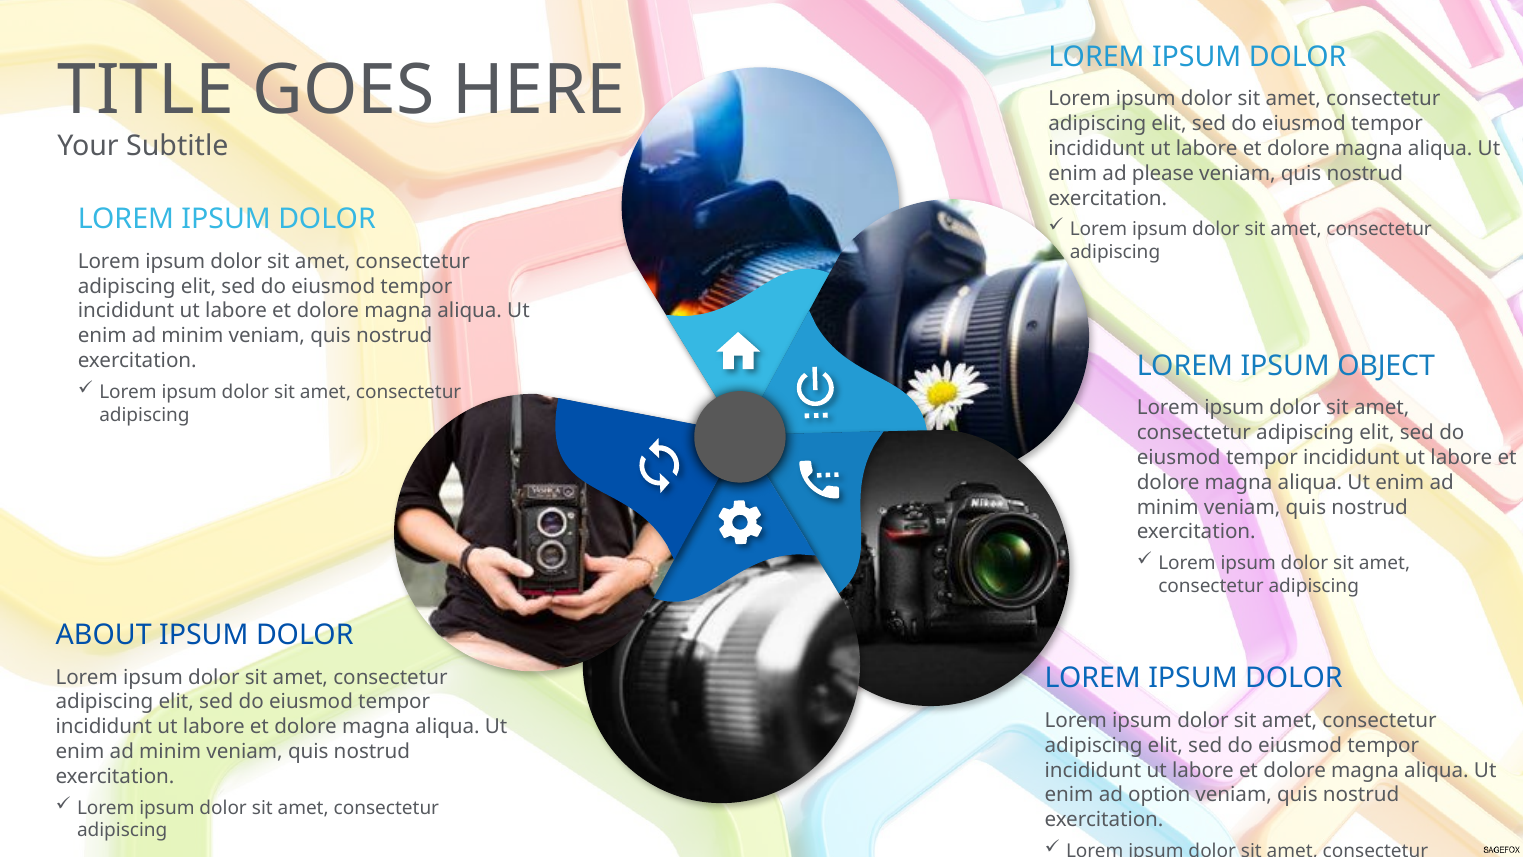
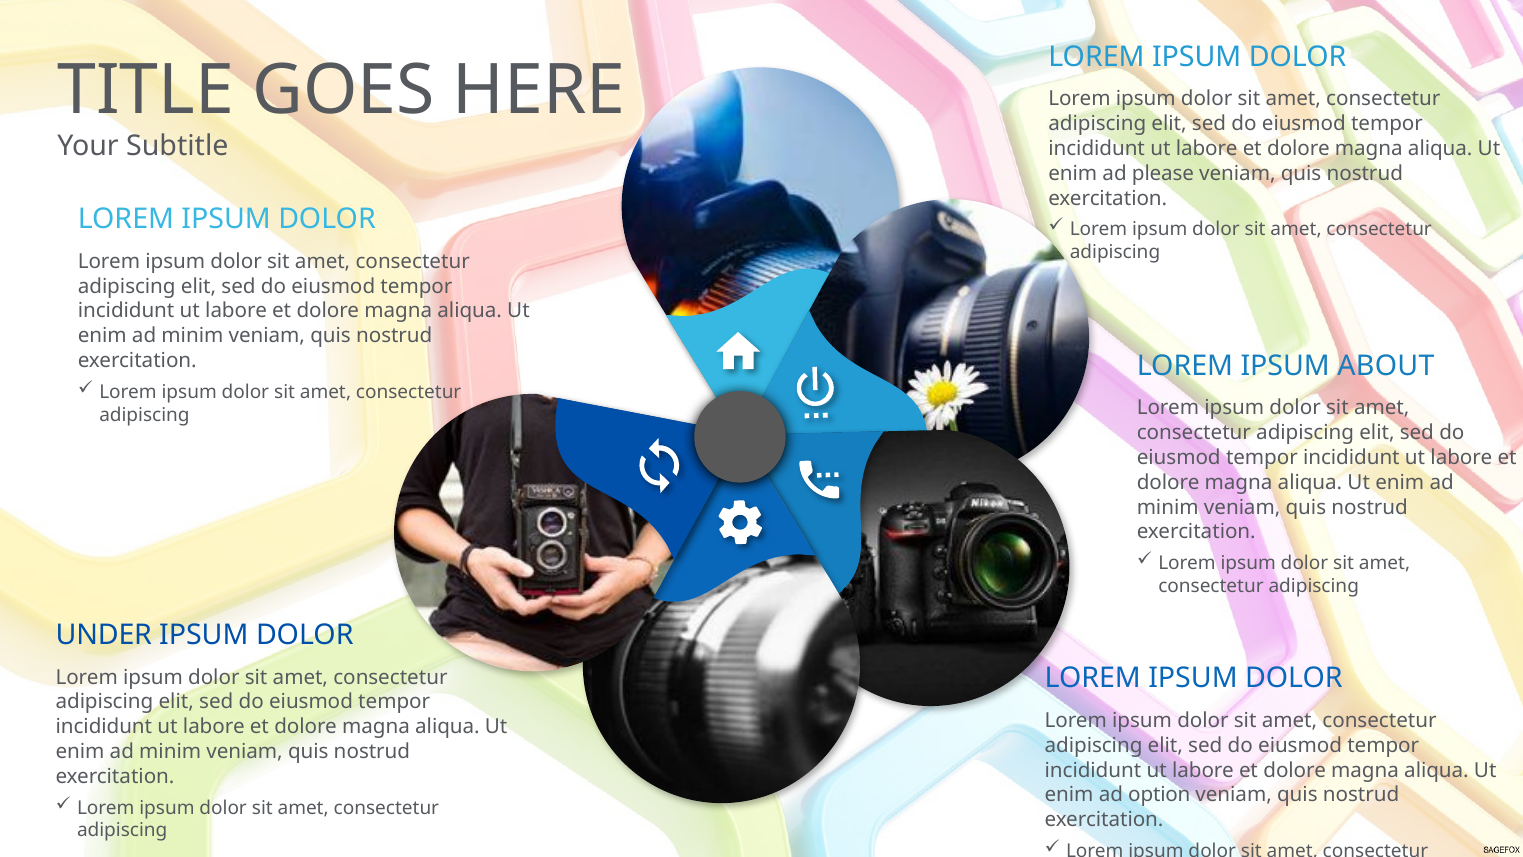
OBJECT: OBJECT -> ABOUT
ABOUT: ABOUT -> UNDER
